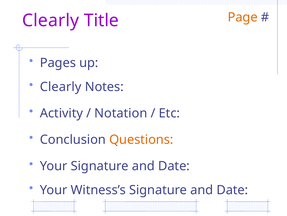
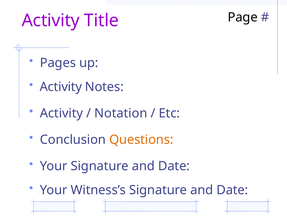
Page colour: orange -> black
Clearly at (51, 20): Clearly -> Activity
Clearly at (61, 87): Clearly -> Activity
